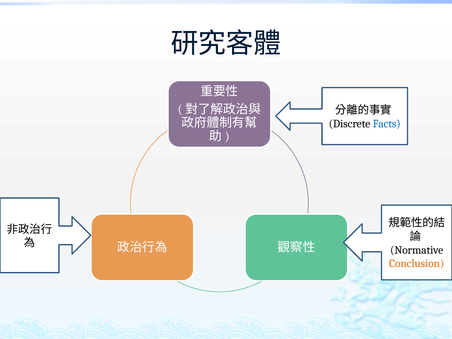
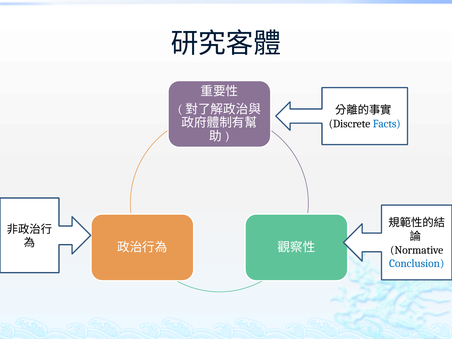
Conclusion colour: orange -> blue
